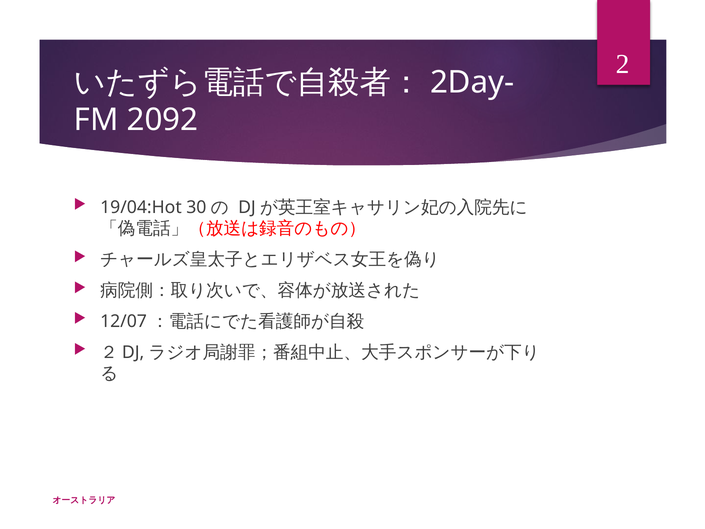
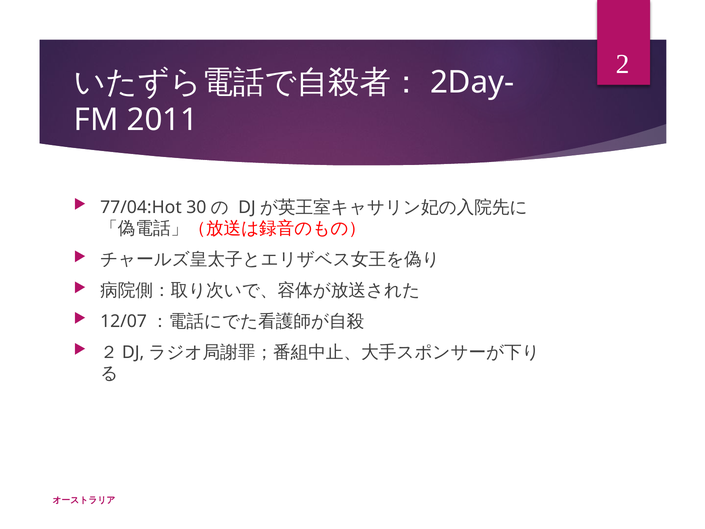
2092: 2092 -> 2011
19/04:Hot: 19/04:Hot -> 77/04:Hot
